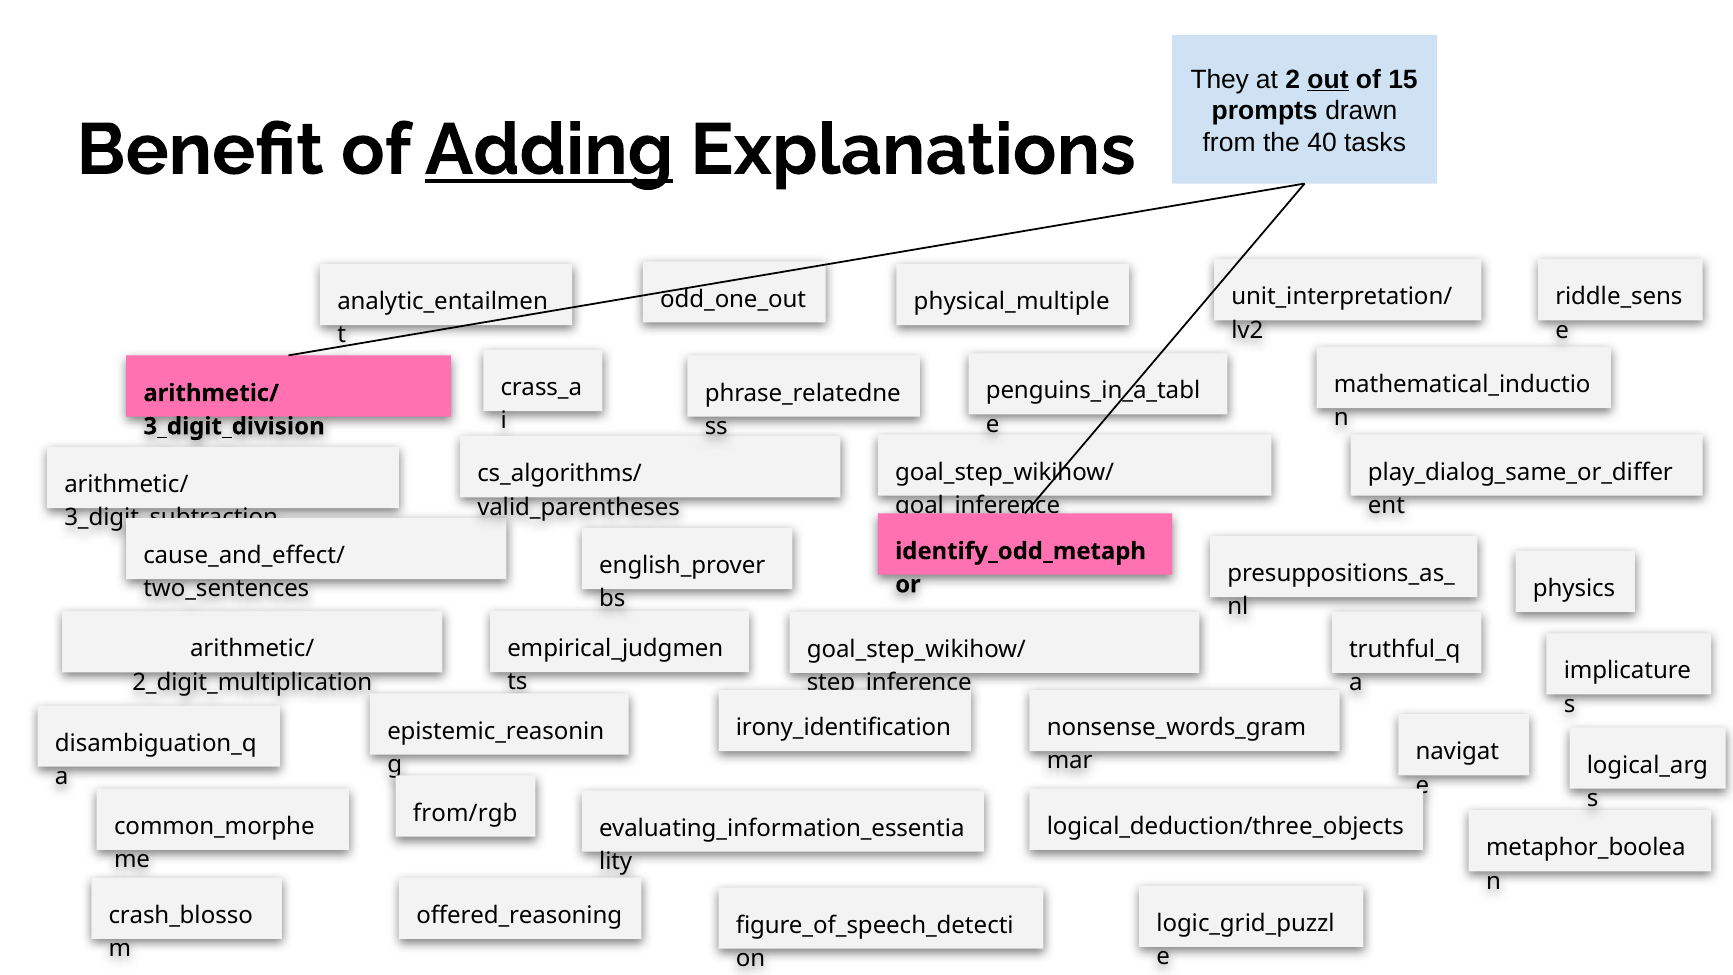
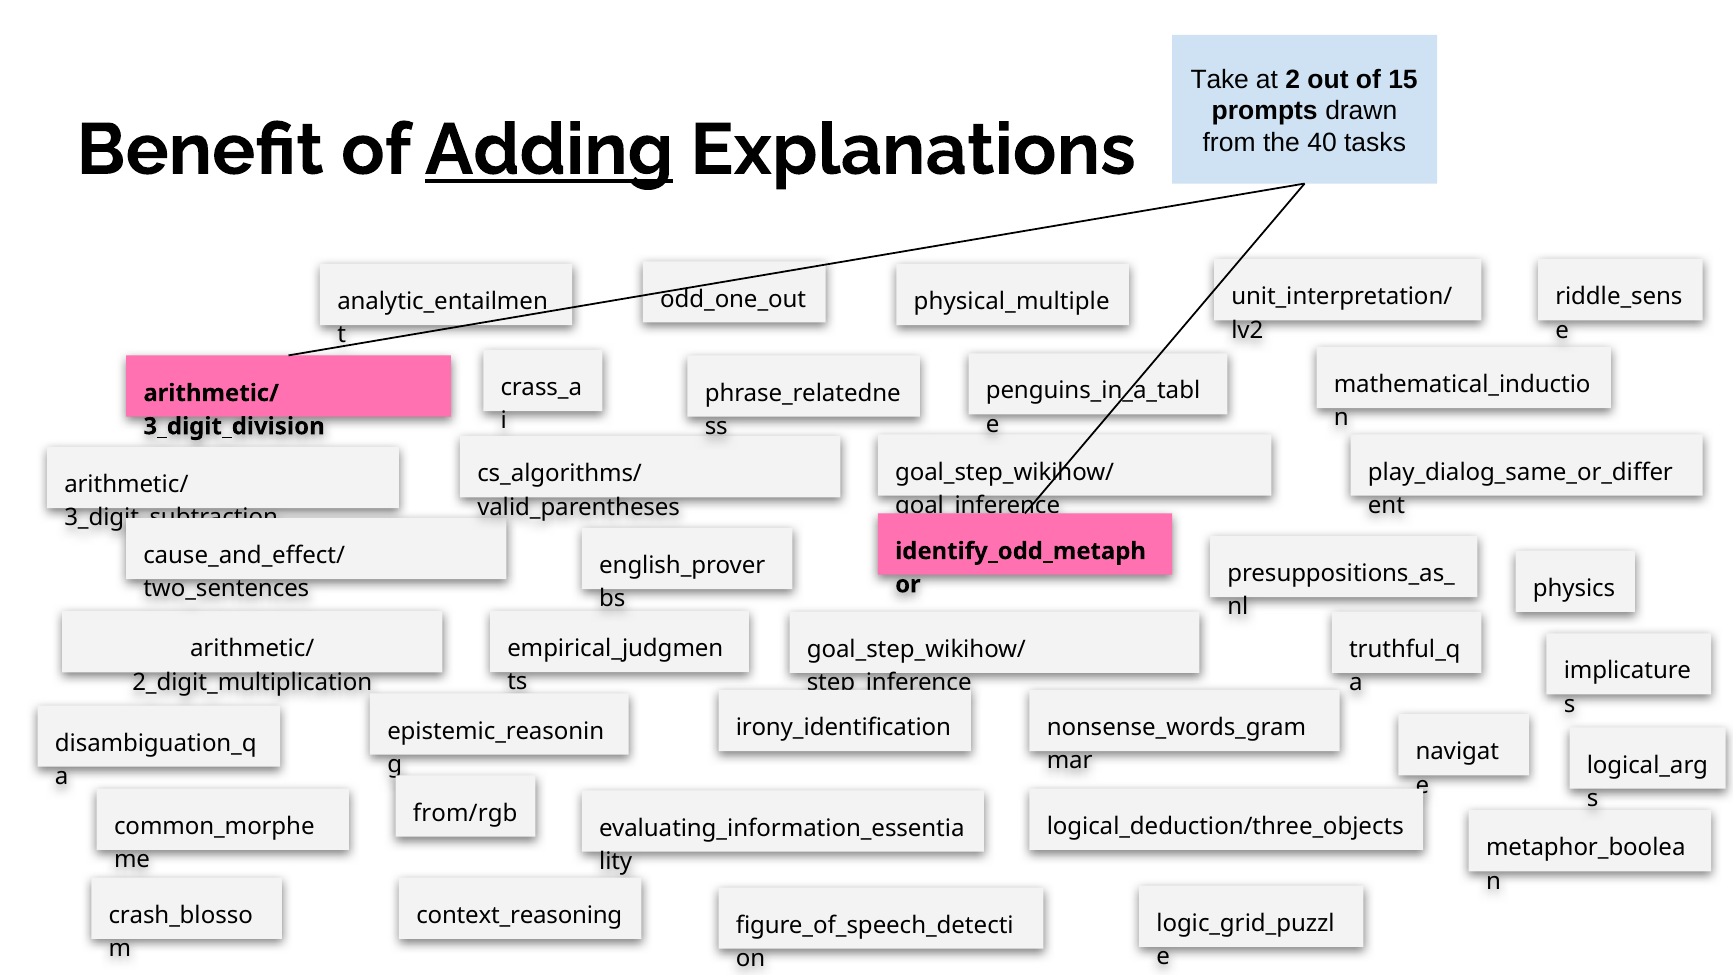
They: They -> Take
out underline: present -> none
offered_reasoning: offered_reasoning -> context_reasoning
